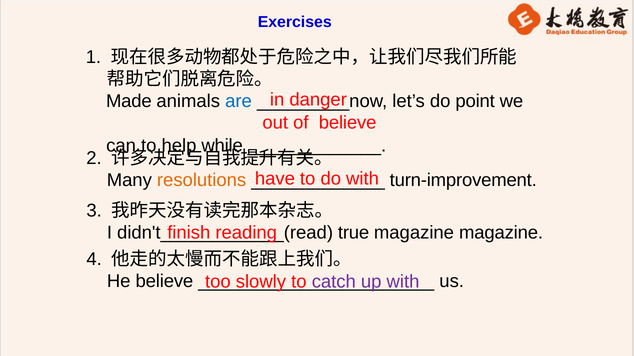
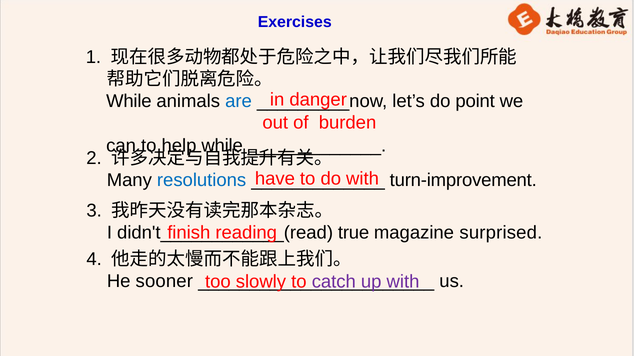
Made at (129, 102): Made -> While
of believe: believe -> burden
resolutions colour: orange -> blue
magazine magazine: magazine -> surprised
He believe: believe -> sooner
